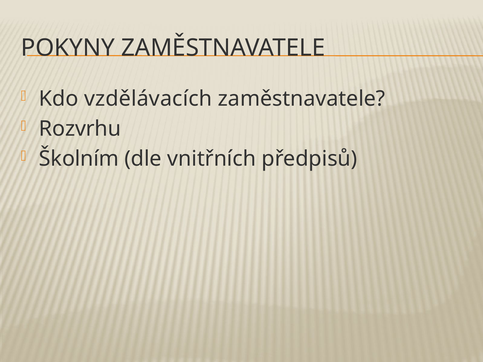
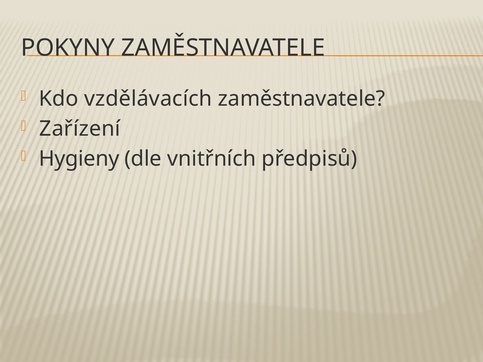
Rozvrhu: Rozvrhu -> Zařízení
Školním: Školním -> Hygieny
